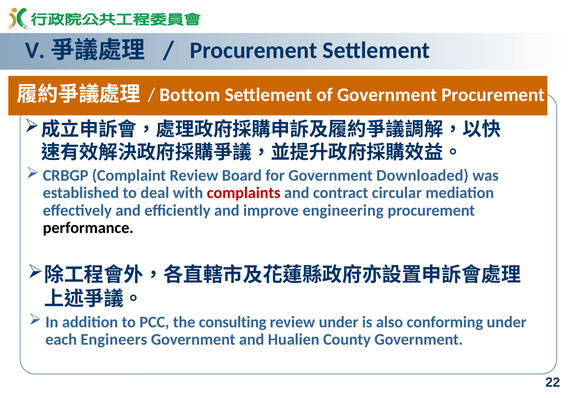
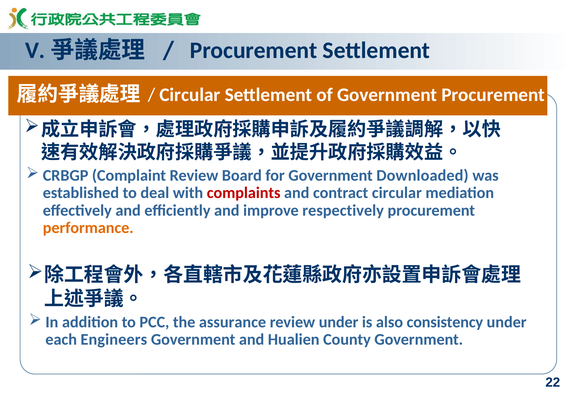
Bottom at (190, 95): Bottom -> Circular
engineering: engineering -> respectively
performance colour: black -> orange
consulting: consulting -> assurance
conforming: conforming -> consistency
